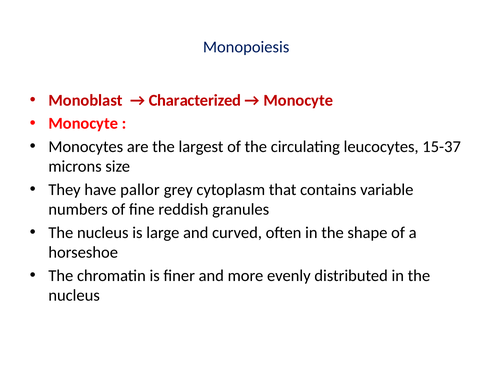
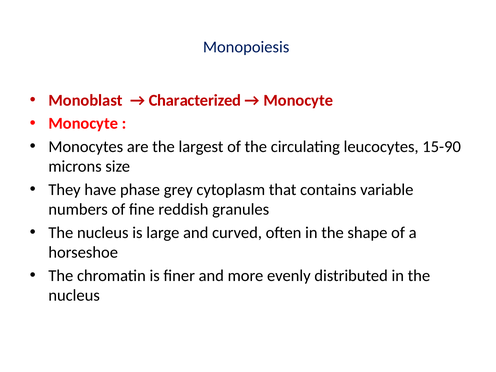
15-37: 15-37 -> 15-90
pallor: pallor -> phase
